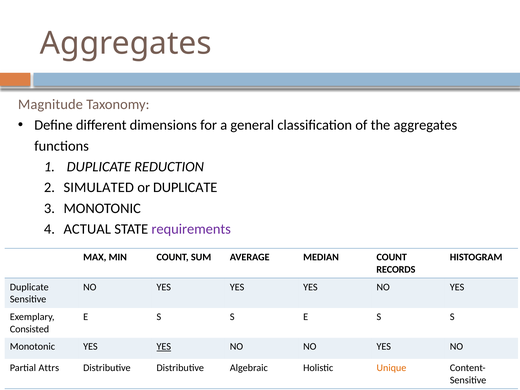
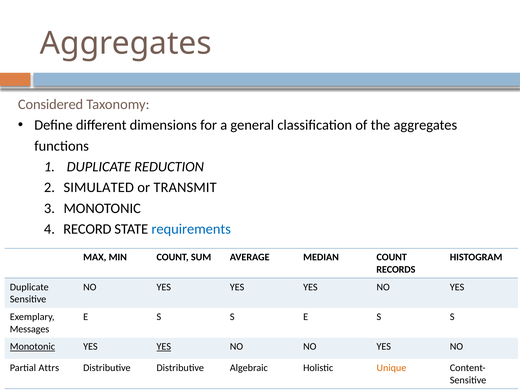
Magnitude: Magnitude -> Considered
or DUPLICATE: DUPLICATE -> TRANSMIT
ACTUAL: ACTUAL -> RECORD
requirements colour: purple -> blue
Consisted: Consisted -> Messages
Monotonic at (32, 347) underline: none -> present
